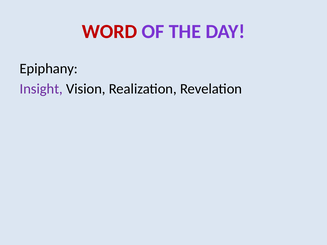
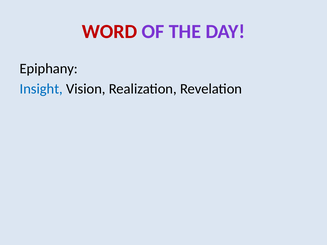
Insight colour: purple -> blue
